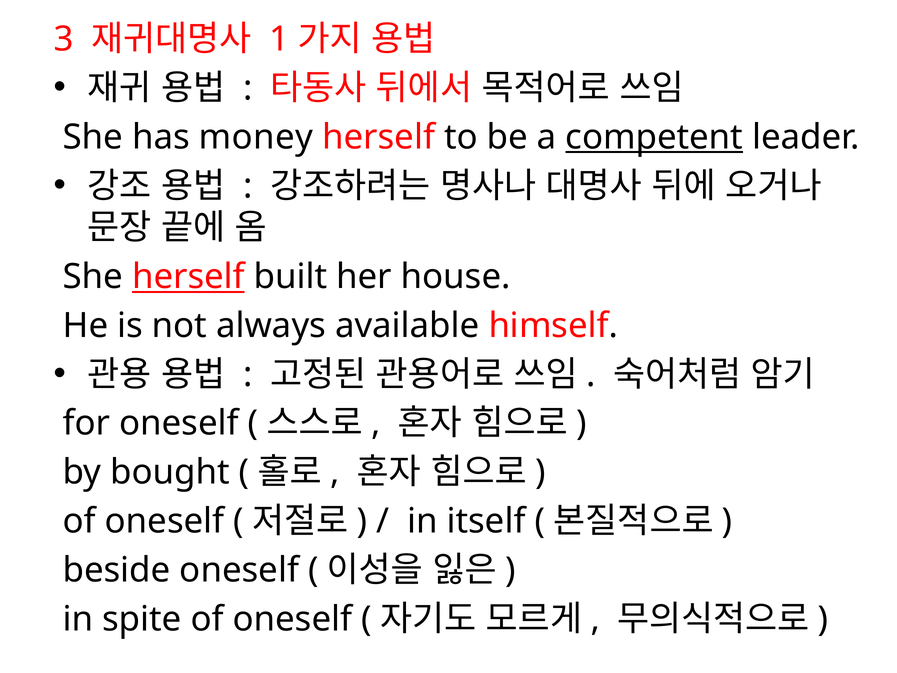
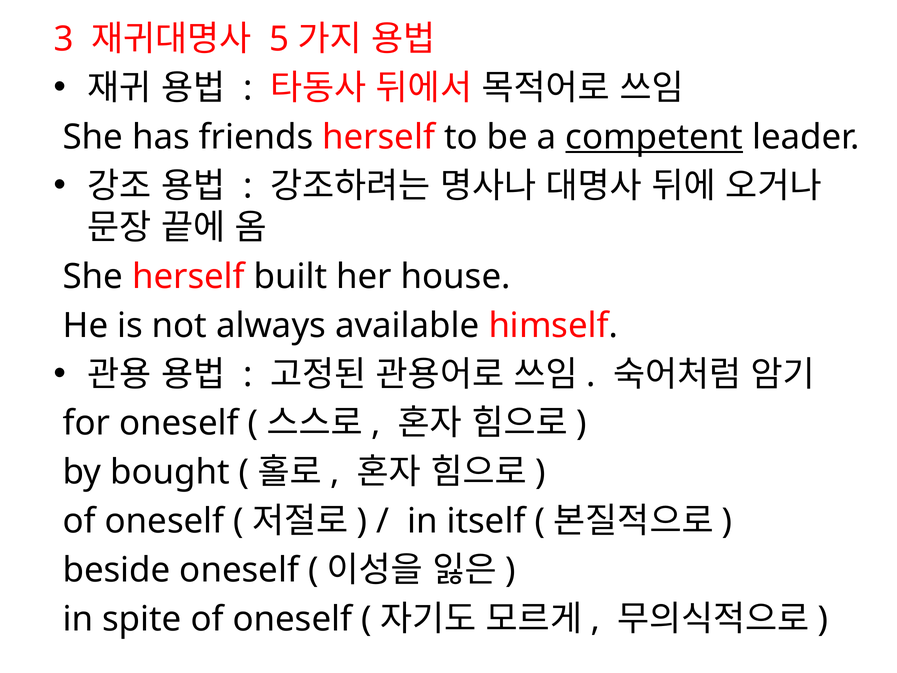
1: 1 -> 5
money: money -> friends
herself at (188, 277) underline: present -> none
